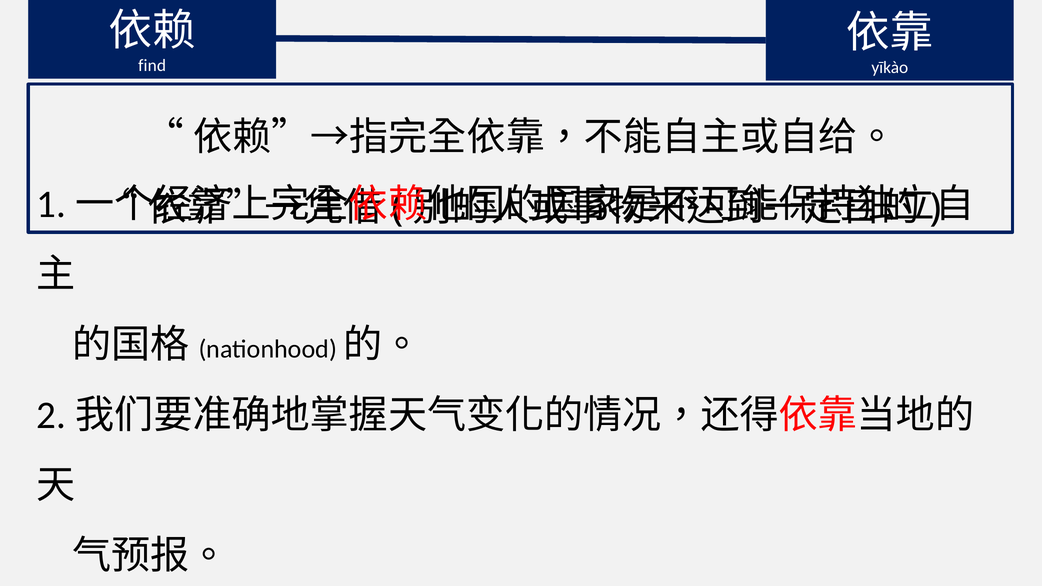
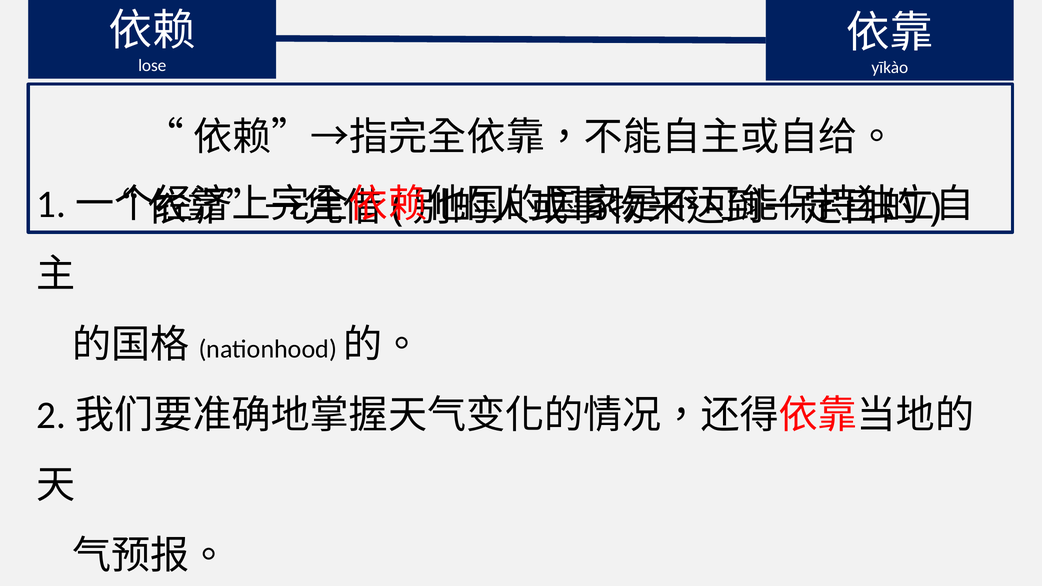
find: find -> lose
